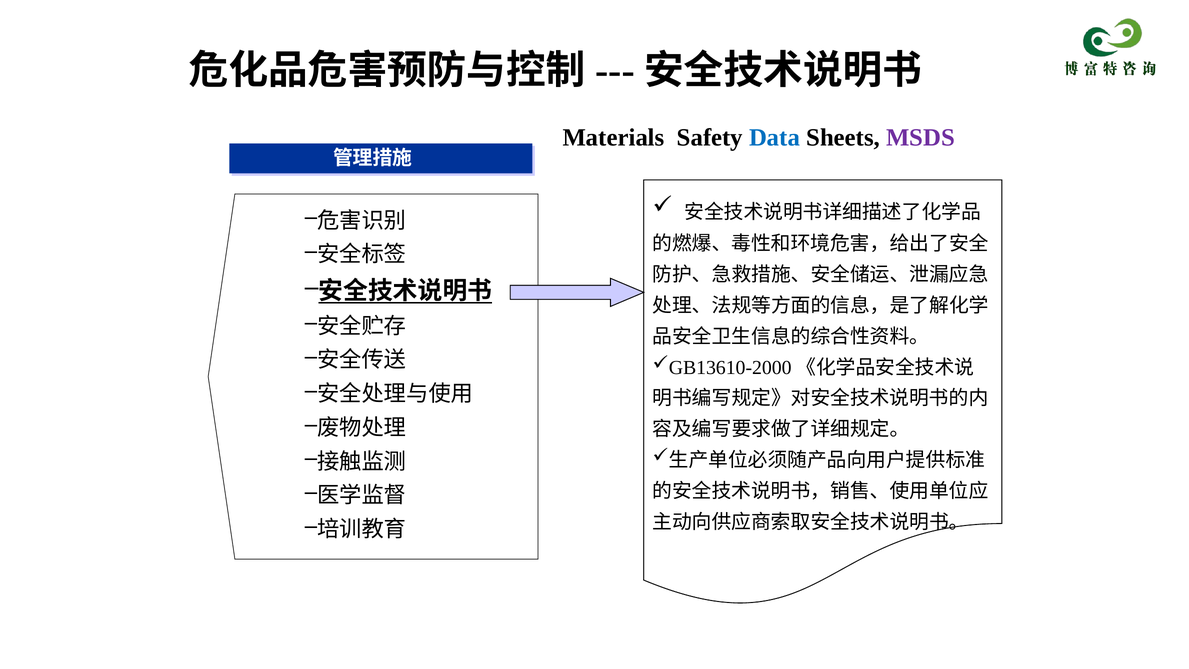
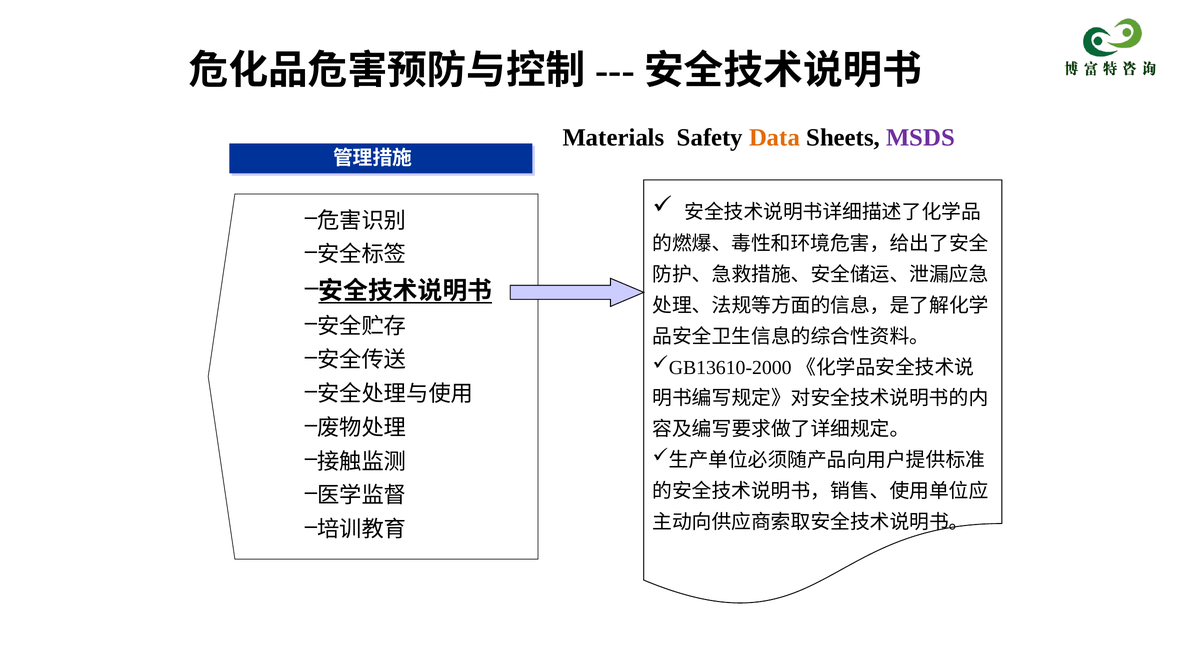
Data colour: blue -> orange
